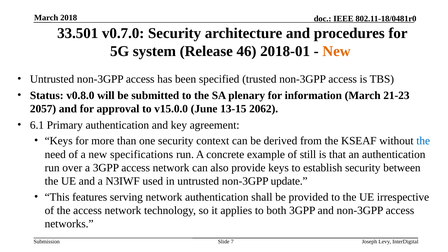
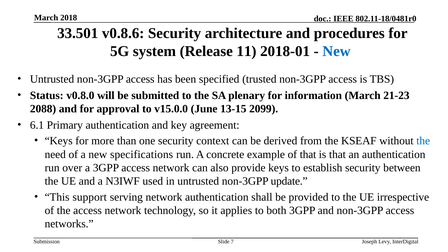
v0.7.0: v0.7.0 -> v0.8.6
46: 46 -> 11
New at (337, 51) colour: orange -> blue
2057: 2057 -> 2088
2062: 2062 -> 2099
of still: still -> that
features: features -> support
